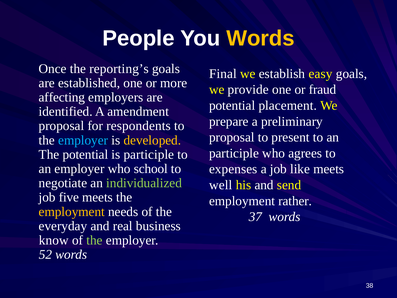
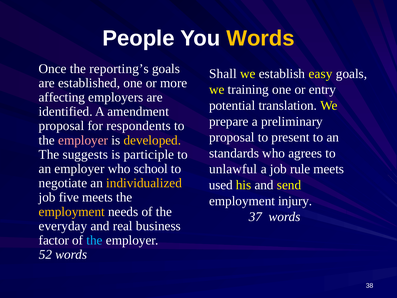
Final: Final -> Shall
provide: provide -> training
fraud: fraud -> entry
placement: placement -> translation
employer at (83, 140) colour: light blue -> pink
participle at (234, 153): participle -> standards
The potential: potential -> suggests
expenses: expenses -> unlawful
like: like -> rule
individualized colour: light green -> yellow
well: well -> used
rather: rather -> injury
know: know -> factor
the at (95, 240) colour: light green -> light blue
